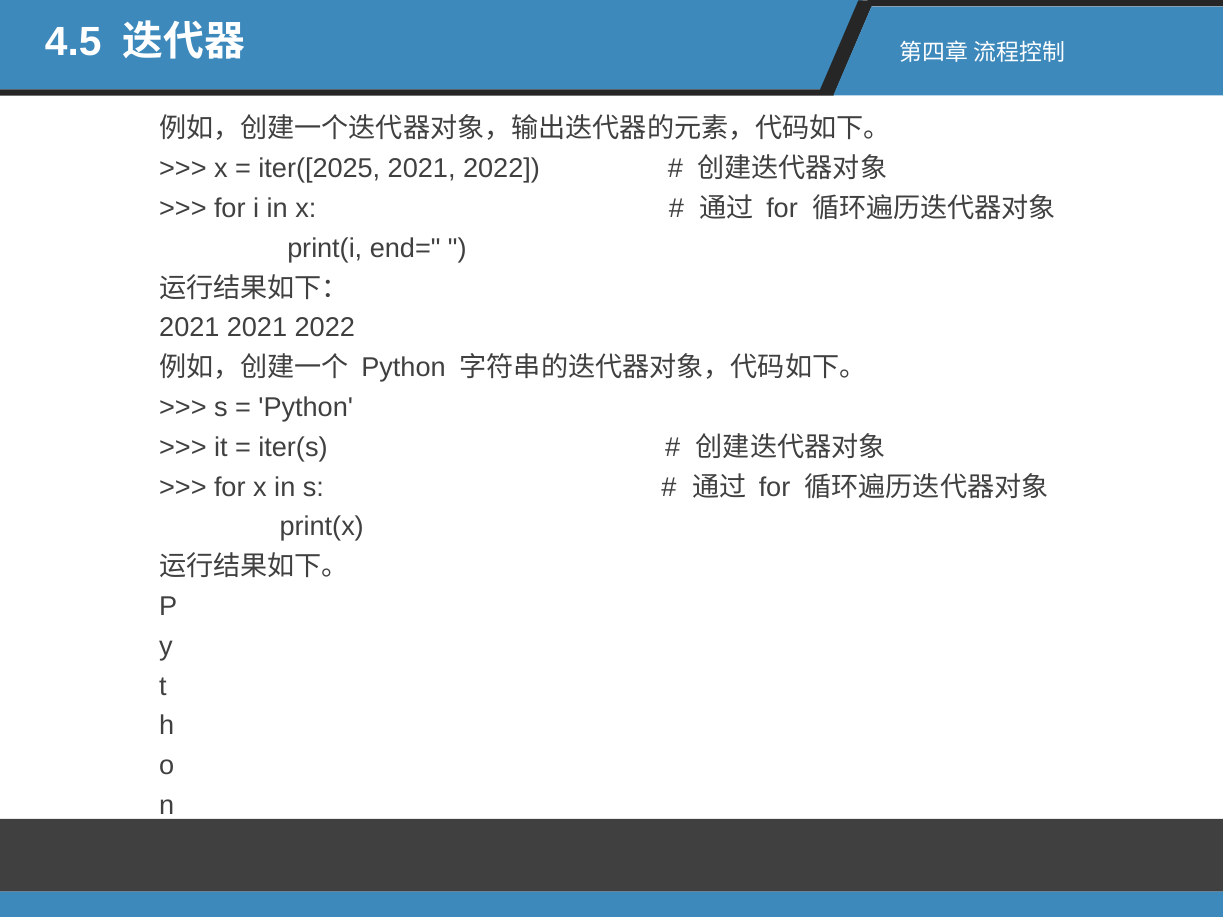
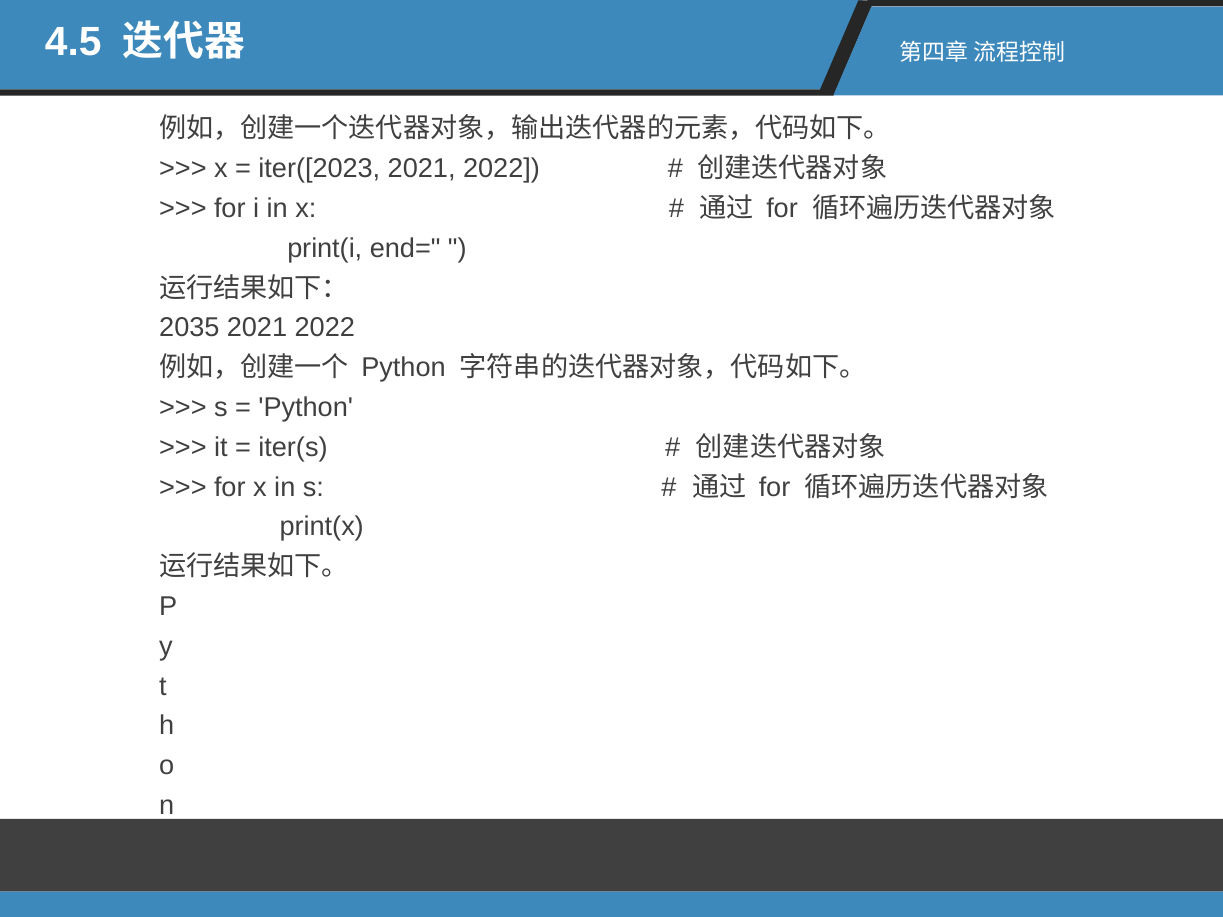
iter([2025: iter([2025 -> iter([2023
2021 at (189, 328): 2021 -> 2035
